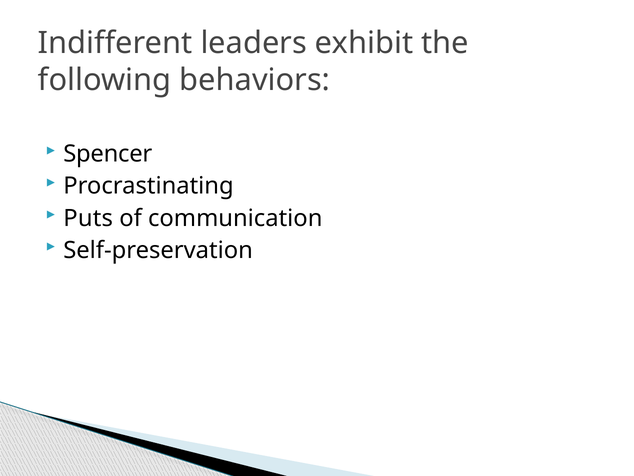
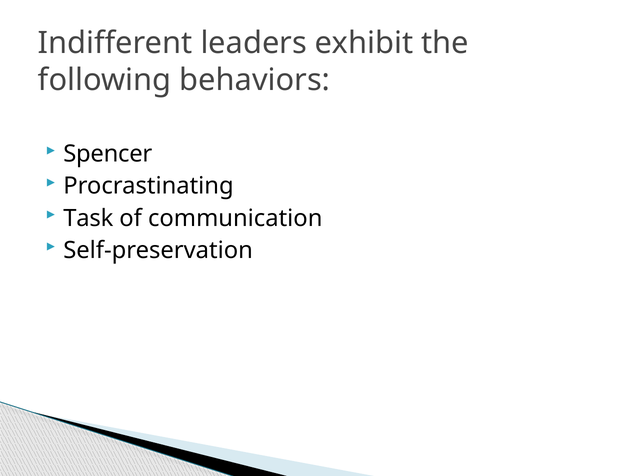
Puts: Puts -> Task
